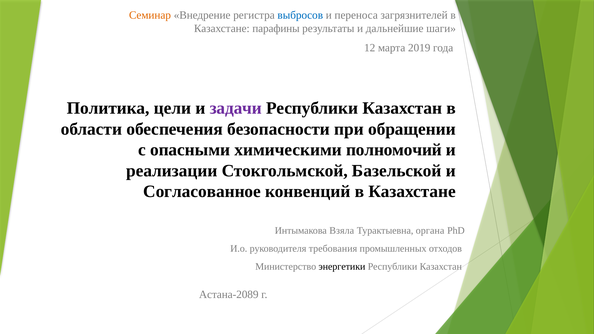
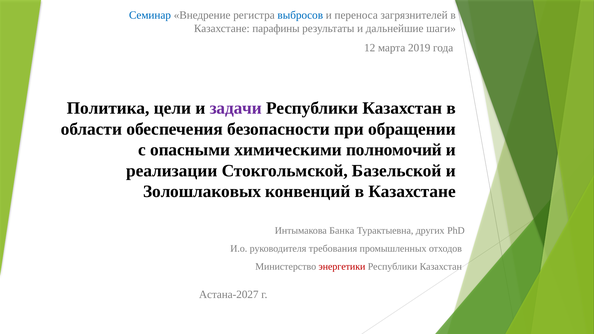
Семинар colour: orange -> blue
Согласованное: Согласованное -> Золошлаковых
Взяла: Взяла -> Банка
органа: органа -> других
энергетики colour: black -> red
Астана-2089: Астана-2089 -> Астана-2027
